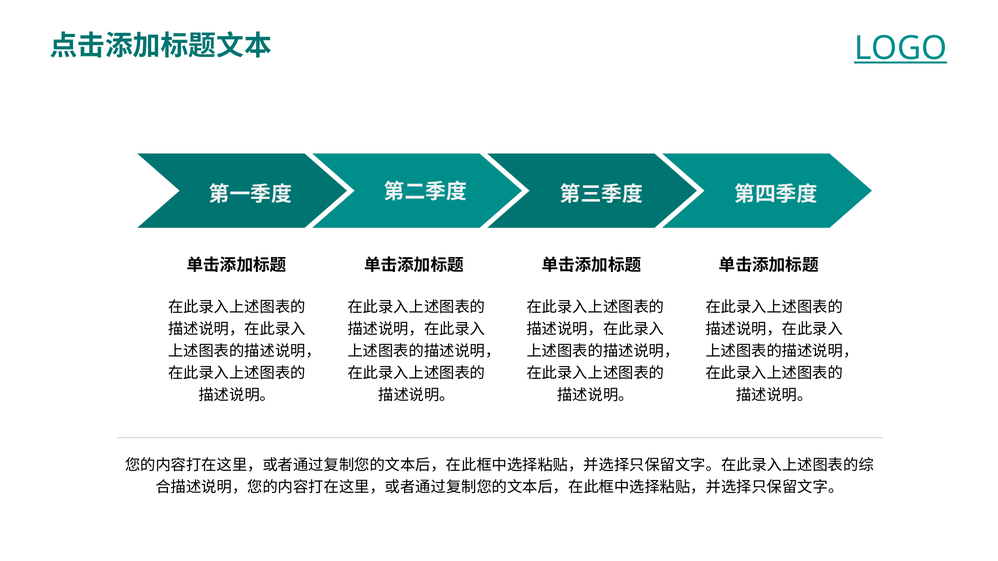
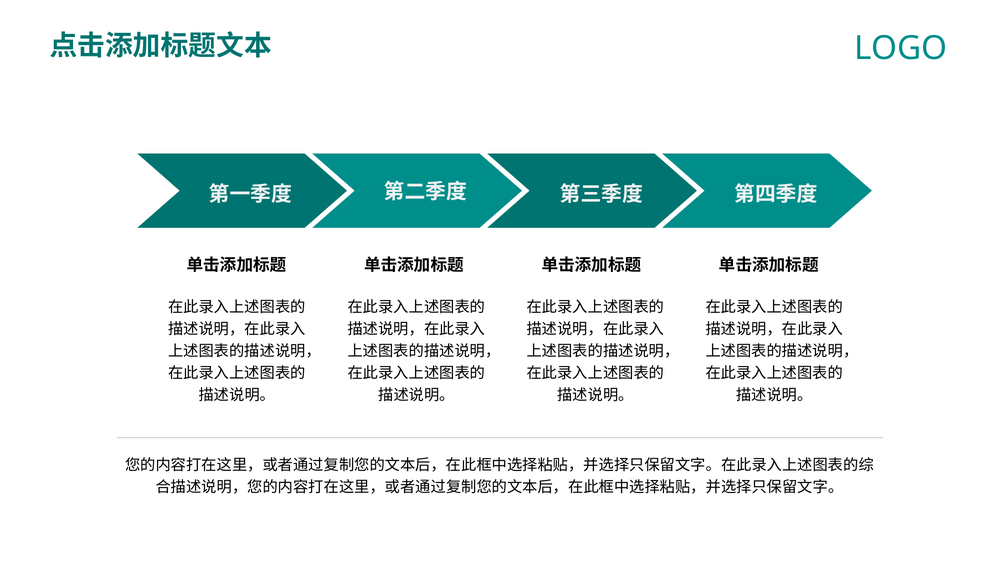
LOGO underline: present -> none
